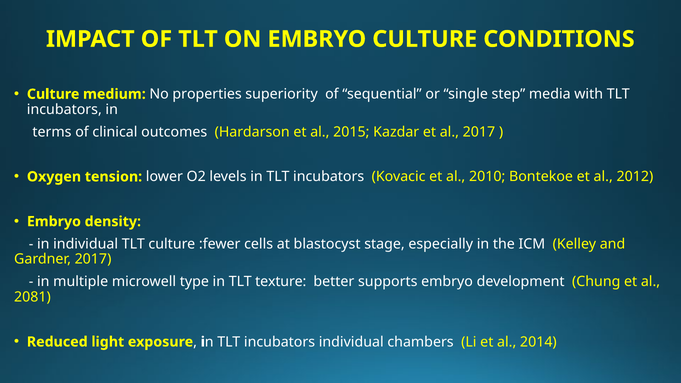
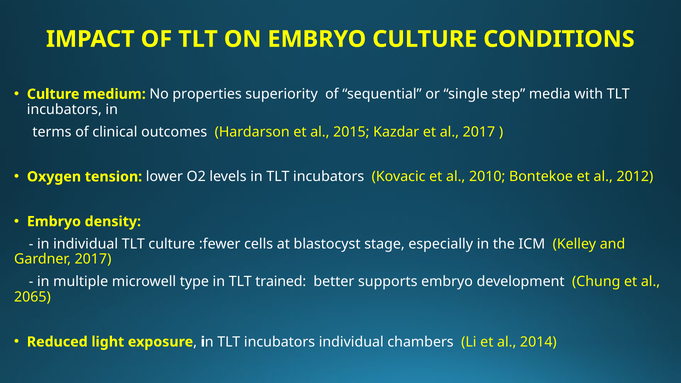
texture: texture -> trained
2081: 2081 -> 2065
